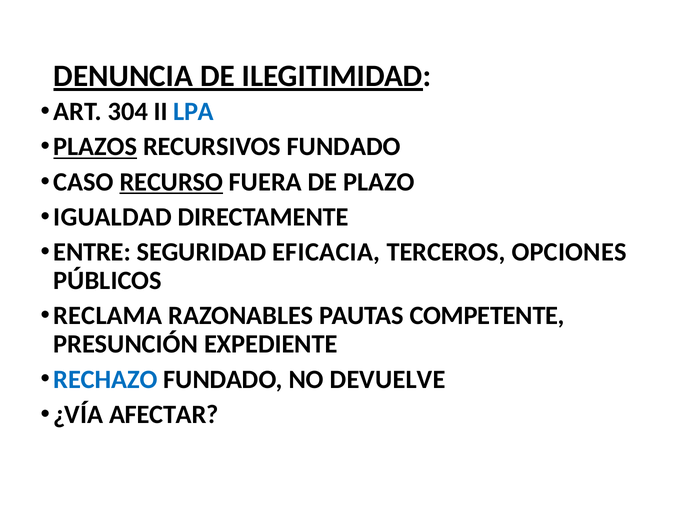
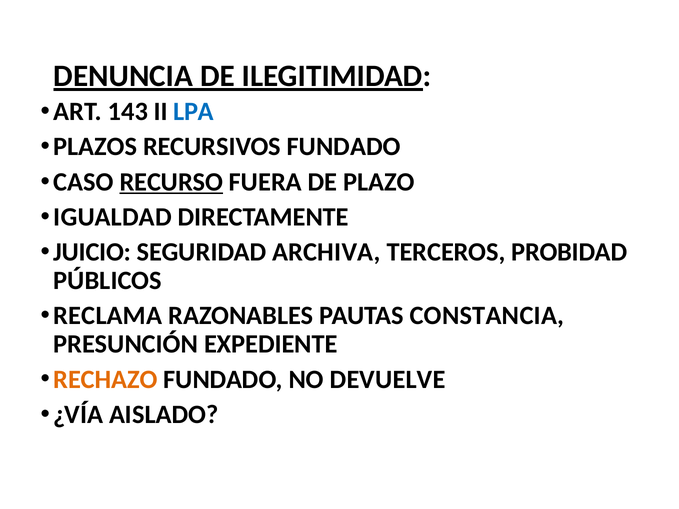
304: 304 -> 143
PLAZOS underline: present -> none
ENTRE: ENTRE -> JUICIO
EFICACIA: EFICACIA -> ARCHIVA
OPCIONES: OPCIONES -> PROBIDAD
COMPETENTE: COMPETENTE -> CONSTANCIA
RECHAZO colour: blue -> orange
AFECTAR: AFECTAR -> AISLADO
